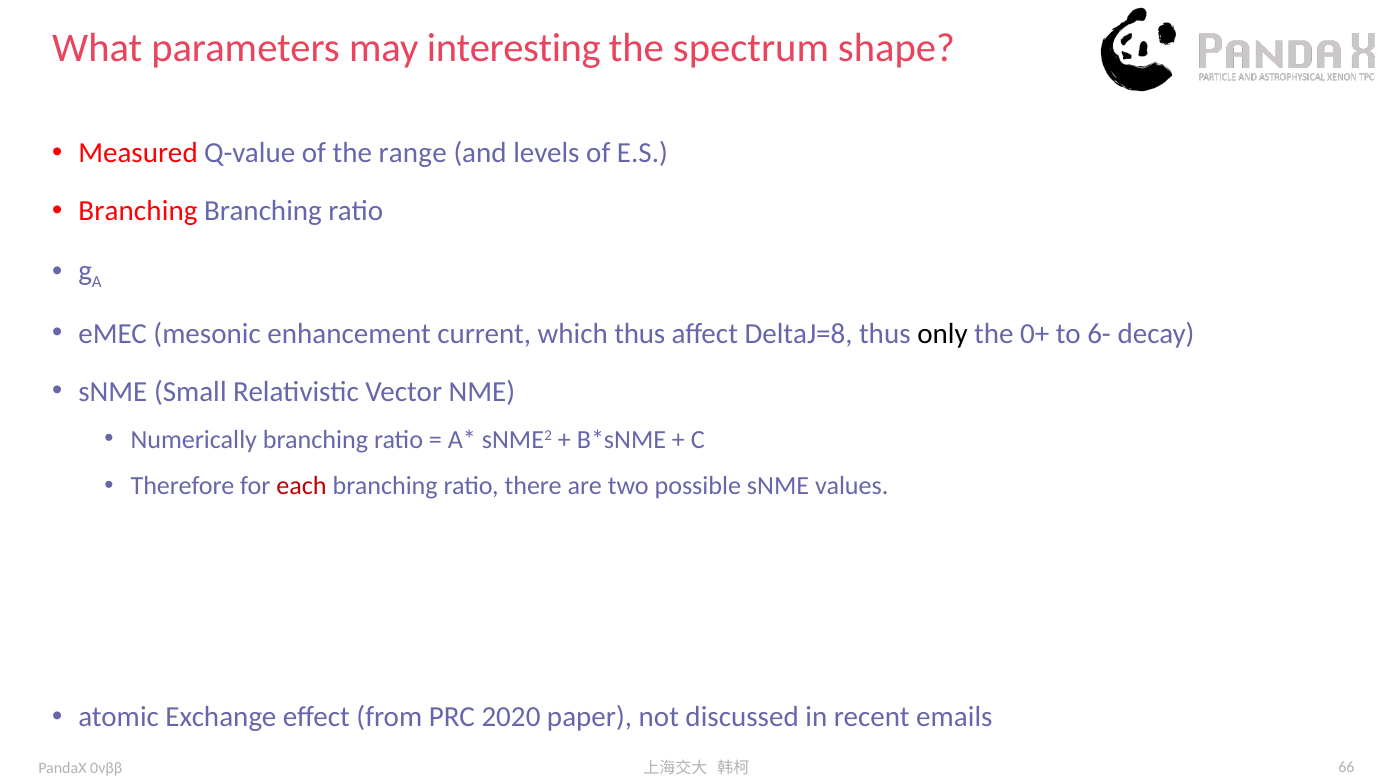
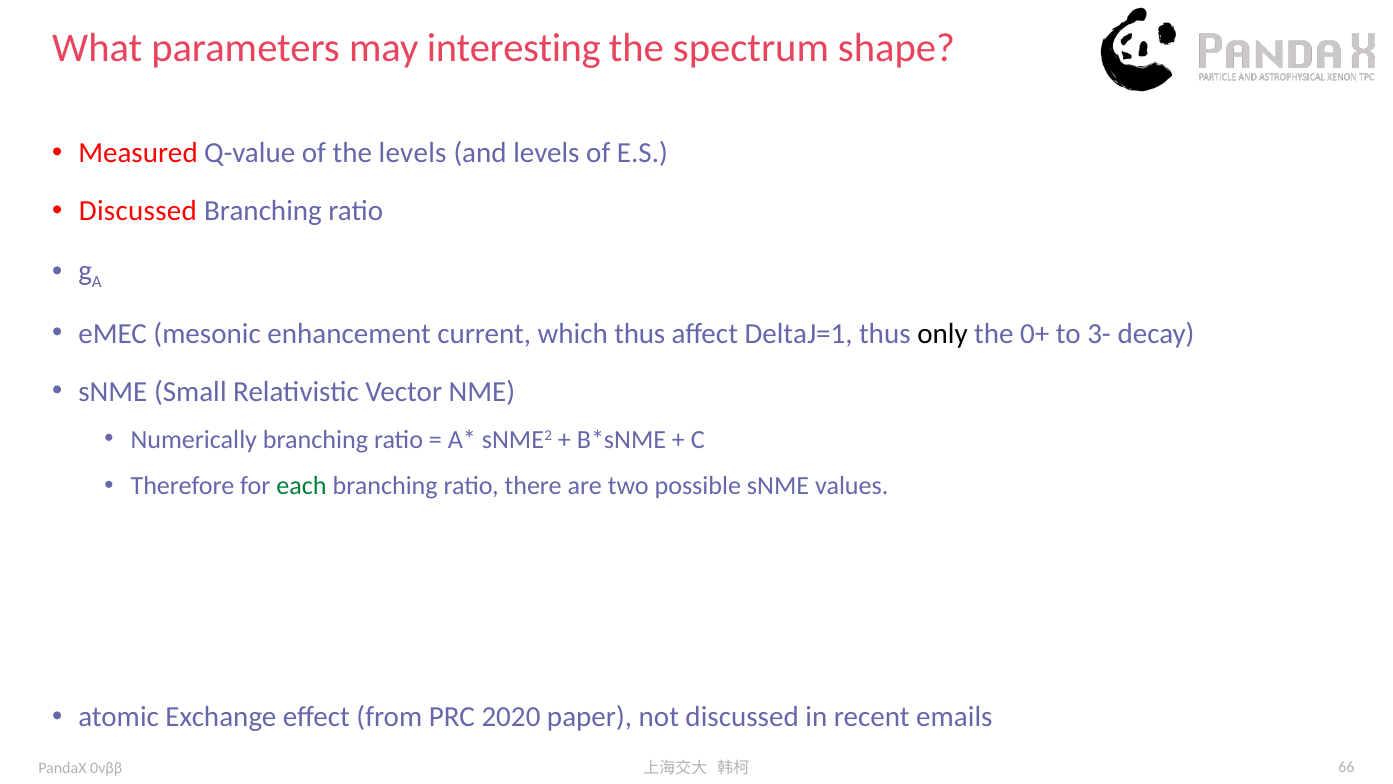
the range: range -> levels
Branching at (138, 211): Branching -> Discussed
DeltaJ=8: DeltaJ=8 -> DeltaJ=1
6-: 6- -> 3-
each colour: red -> green
